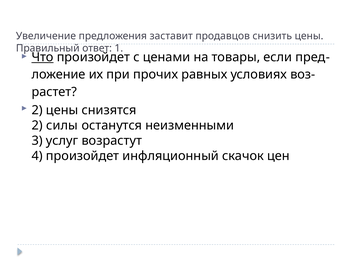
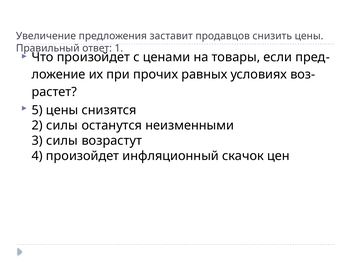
Что underline: present -> none
2 at (37, 110): 2 -> 5
3 услуг: услуг -> силы
